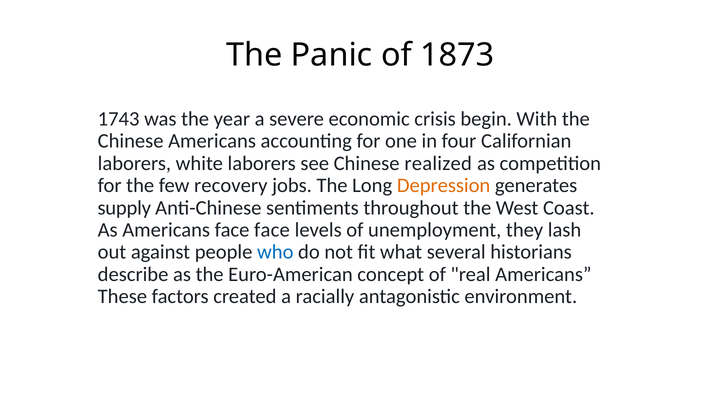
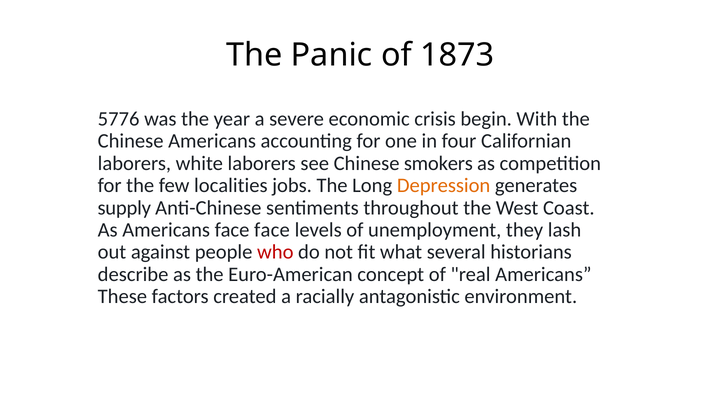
1743: 1743 -> 5776
realized: realized -> smokers
recovery: recovery -> localities
who colour: blue -> red
